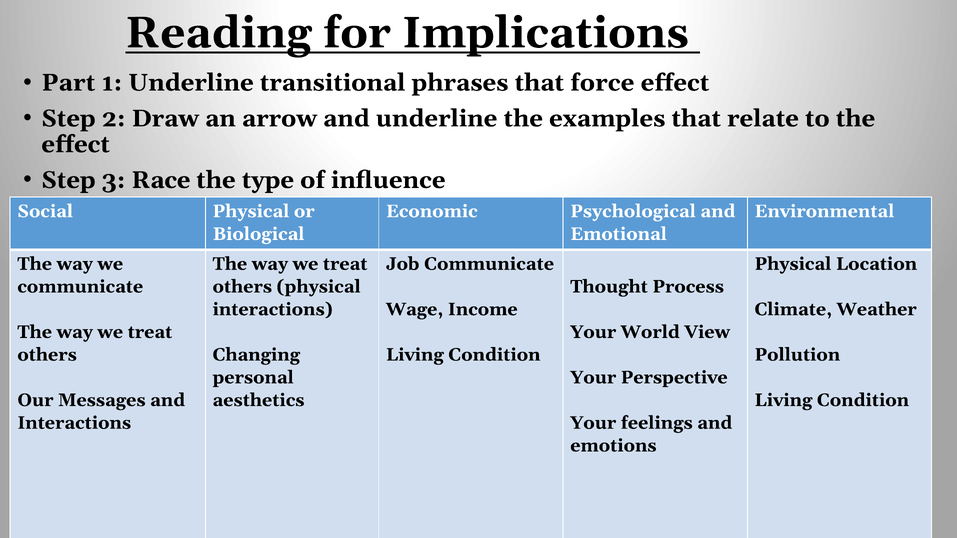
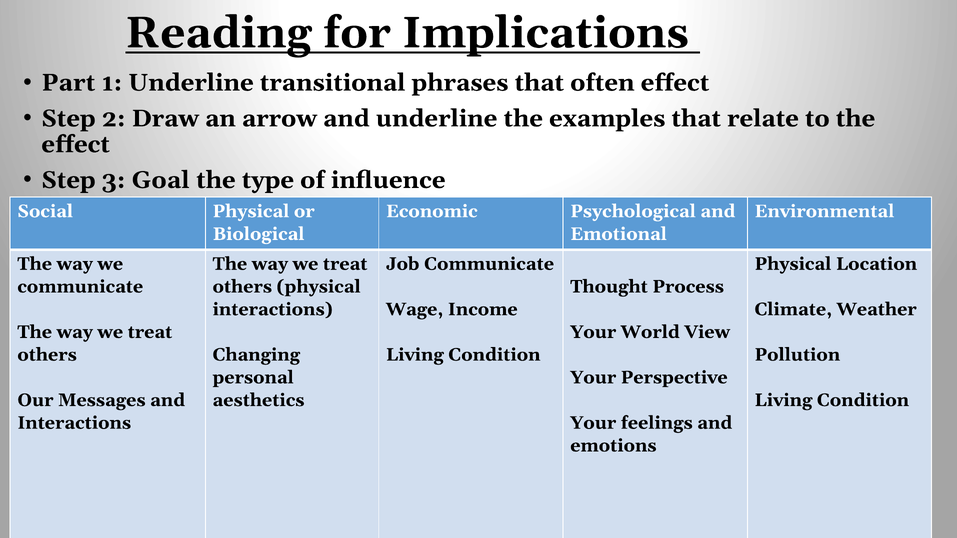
force: force -> often
Race: Race -> Goal
